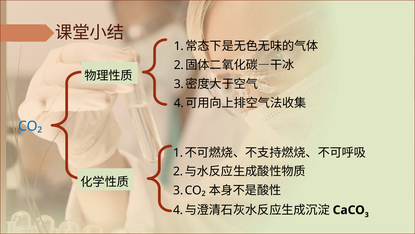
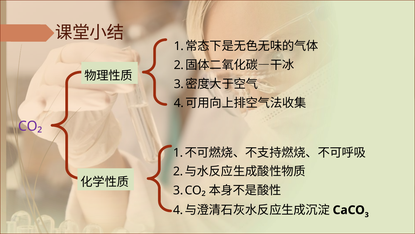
CO₂ colour: blue -> purple
